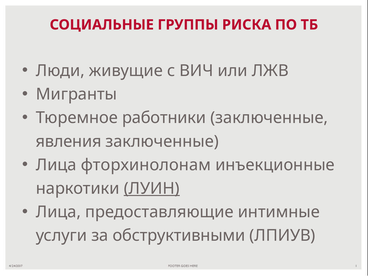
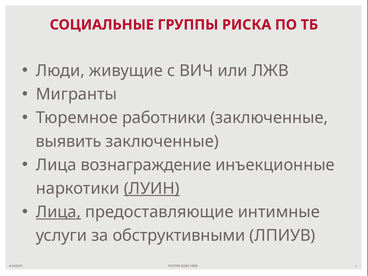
явления: явления -> выявить
фторхинолонам: фторхинолонам -> вознаграждение
Лица at (58, 212) underline: none -> present
